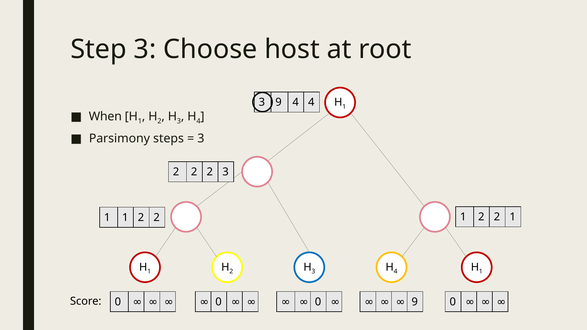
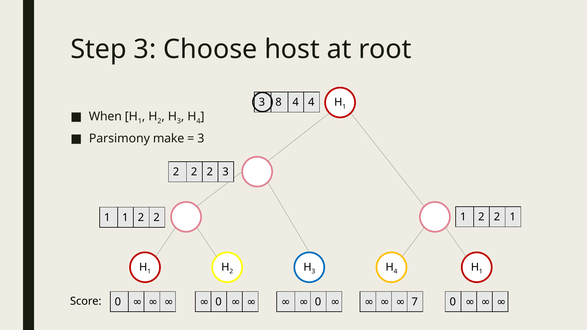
3 9: 9 -> 8
steps: steps -> make
9 at (415, 302): 9 -> 7
